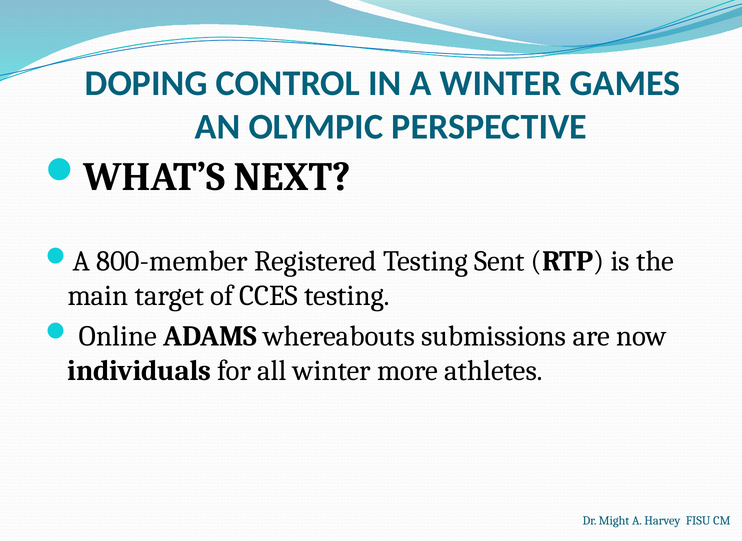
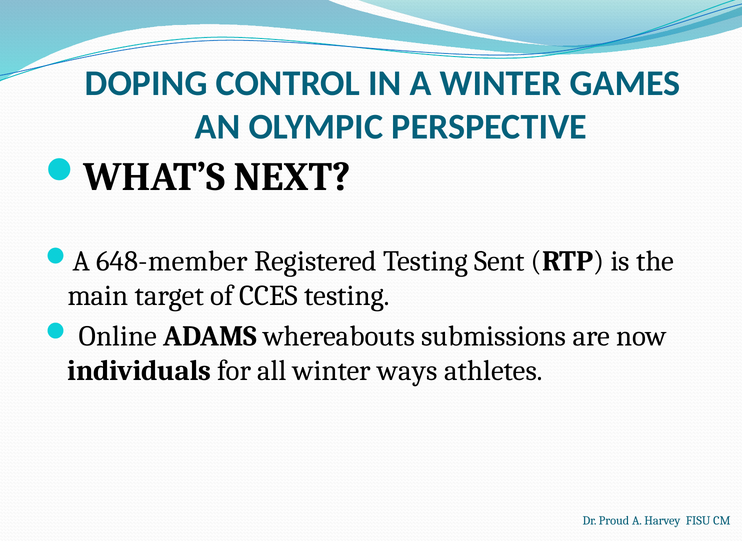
800-member: 800-member -> 648-member
more: more -> ways
Might: Might -> Proud
